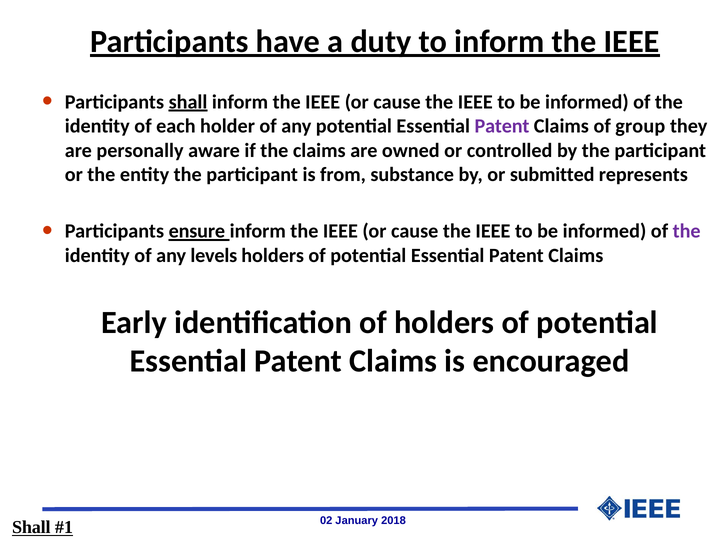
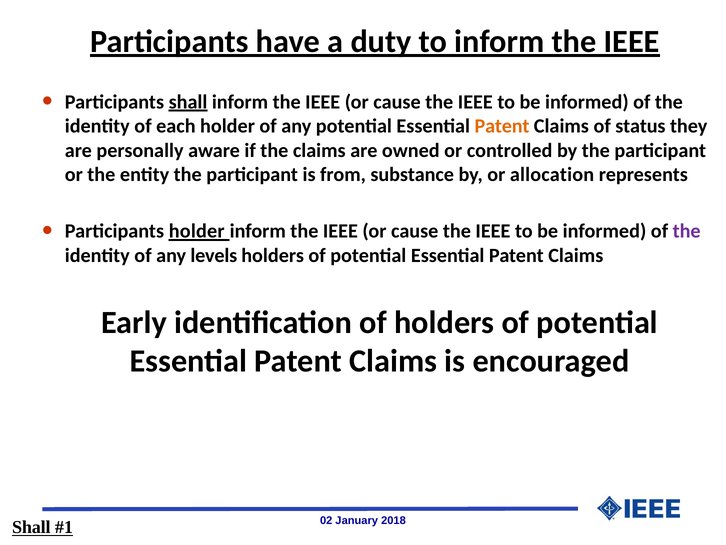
Patent at (502, 126) colour: purple -> orange
group: group -> status
submitted: submitted -> allocation
Participants ensure: ensure -> holder
